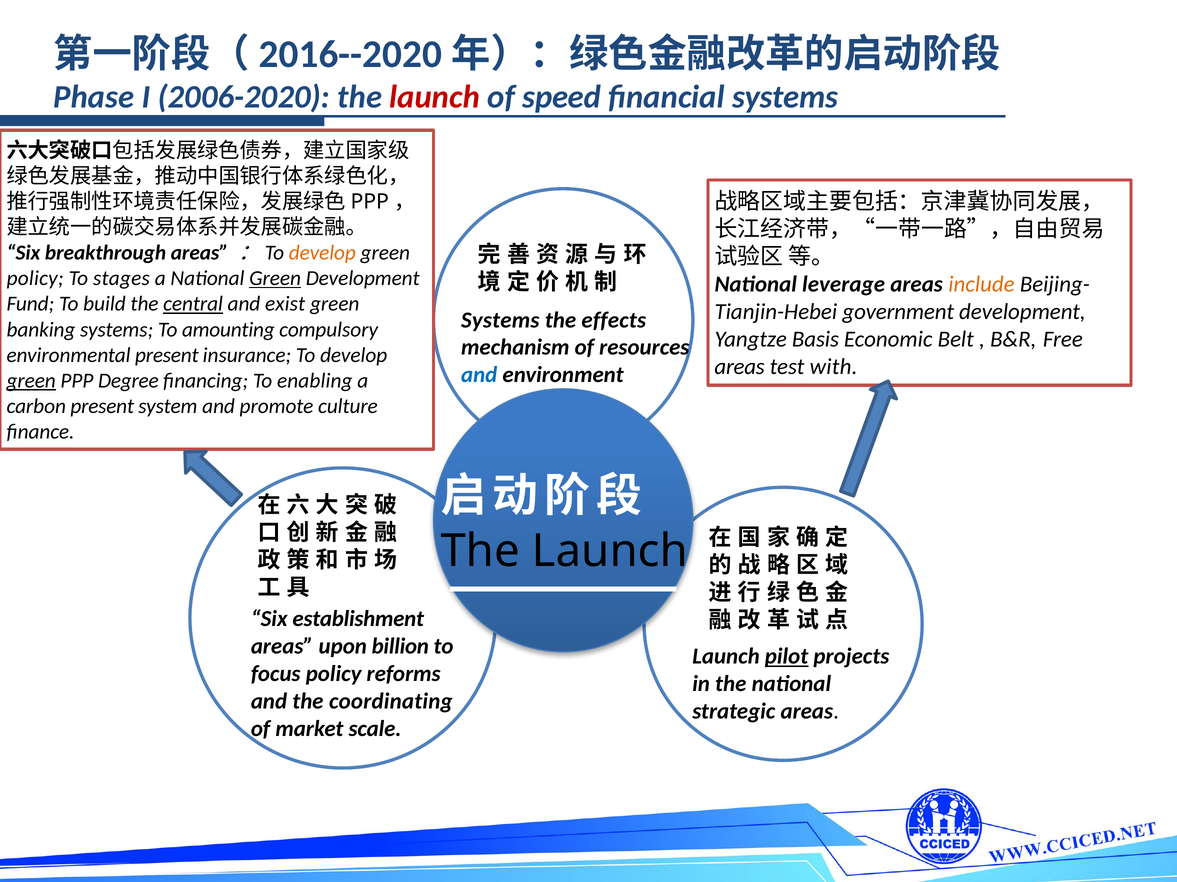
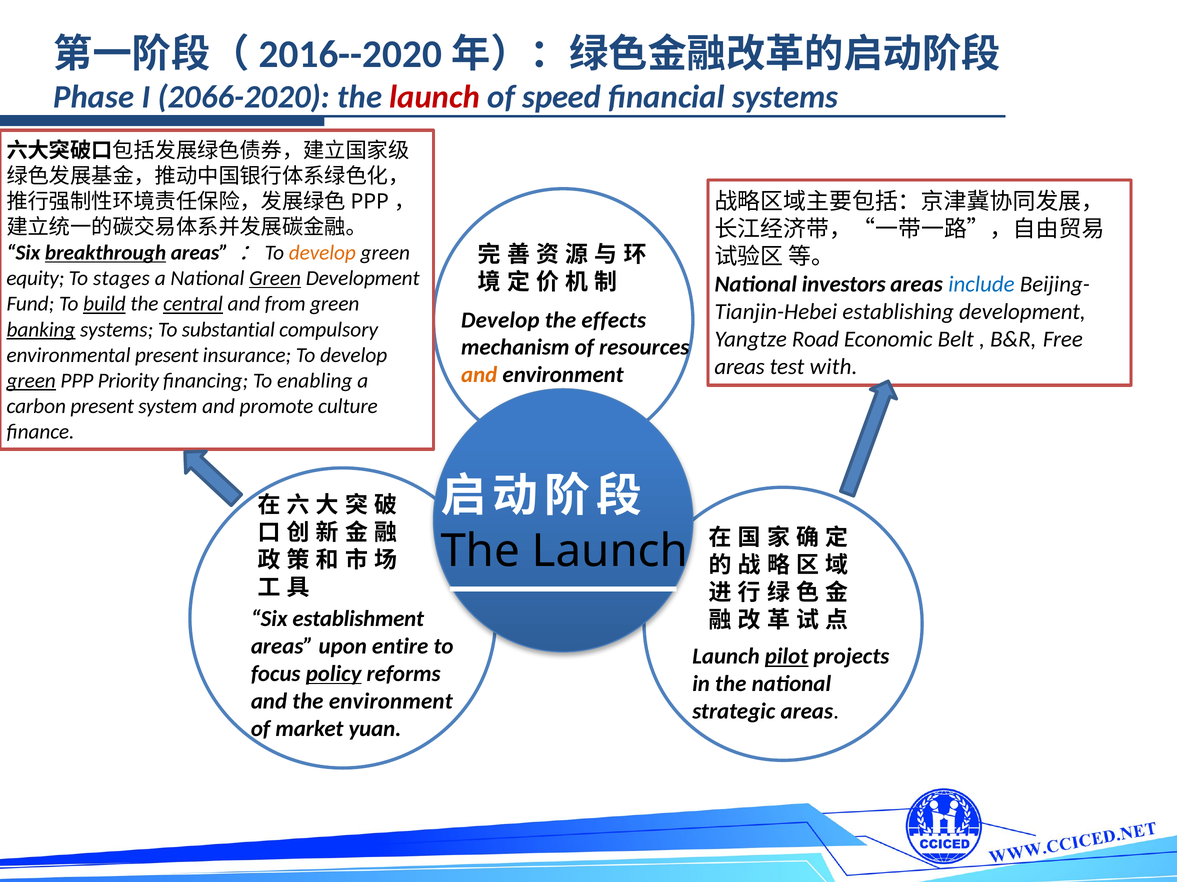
2006-2020: 2006-2020 -> 2066-2020
breakthrough underline: none -> present
policy at (35, 279): policy -> equity
leverage: leverage -> investors
include colour: orange -> blue
build underline: none -> present
exist: exist -> from
government: government -> establishing
Systems at (500, 320): Systems -> Develop
banking underline: none -> present
amounting: amounting -> substantial
Basis: Basis -> Road
and at (479, 375) colour: blue -> orange
Degree: Degree -> Priority
billion: billion -> entire
policy at (334, 674) underline: none -> present
the coordinating: coordinating -> environment
scale: scale -> yuan
